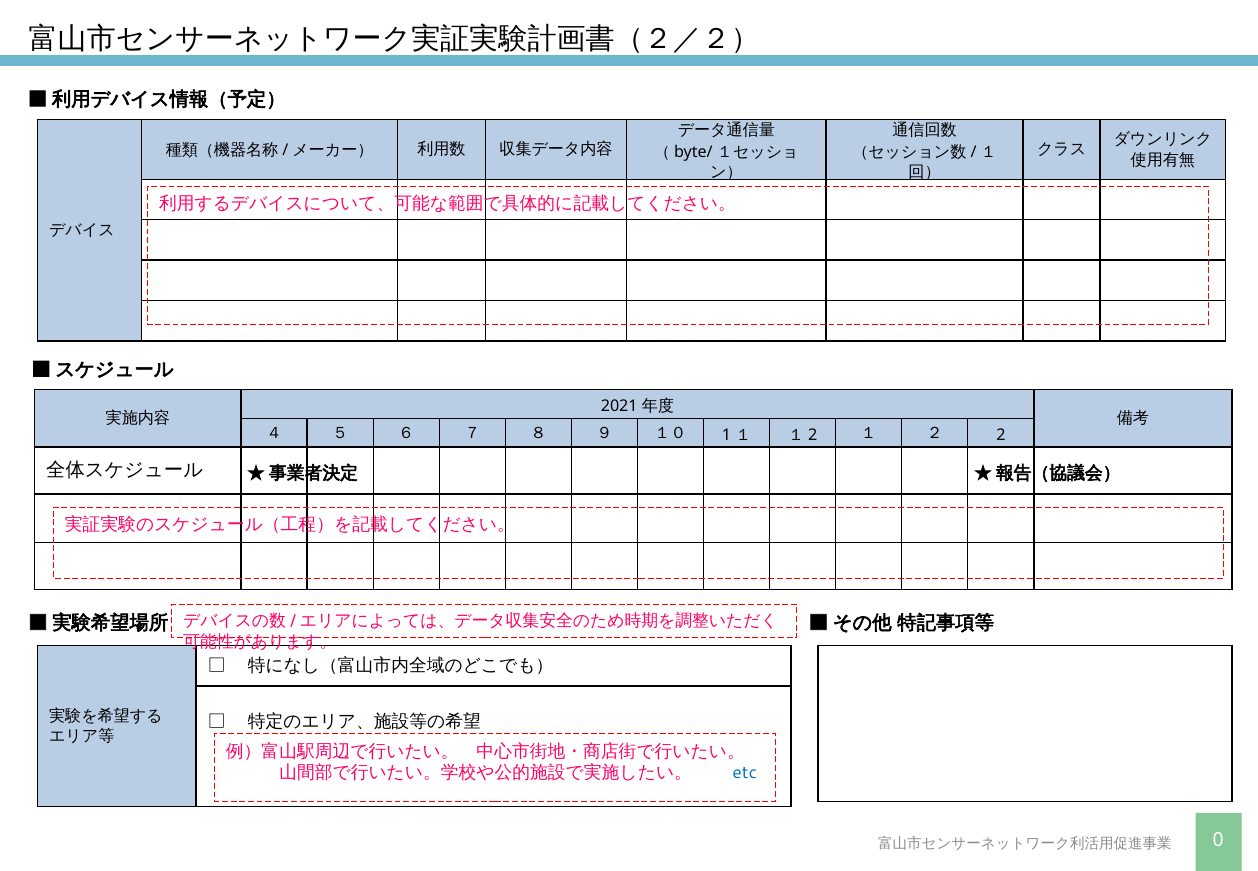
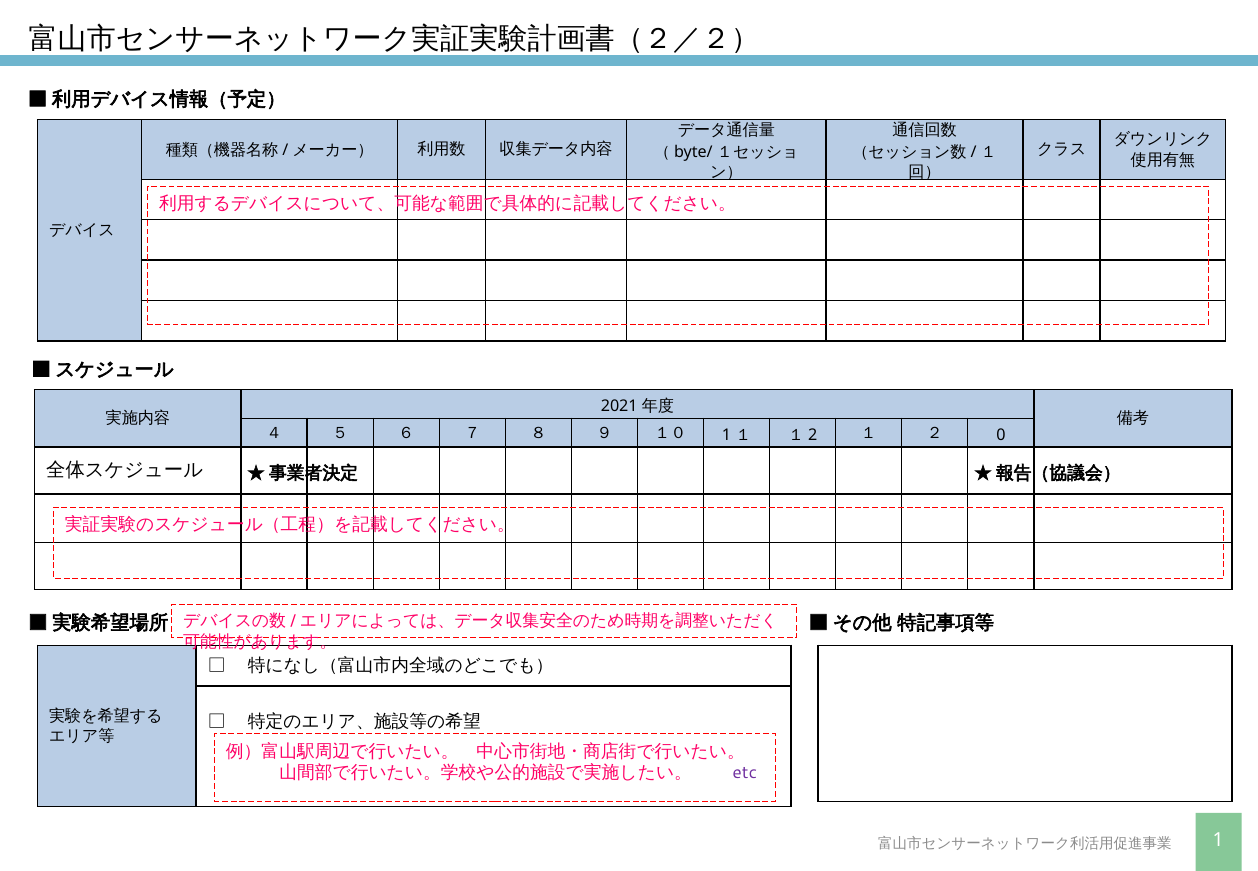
2: 2 -> 0
etc colour: blue -> purple
0 at (1218, 840): 0 -> 1
